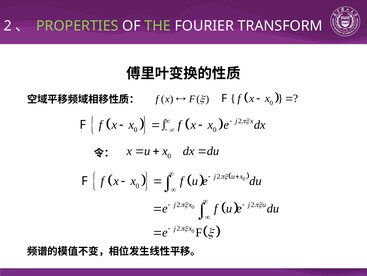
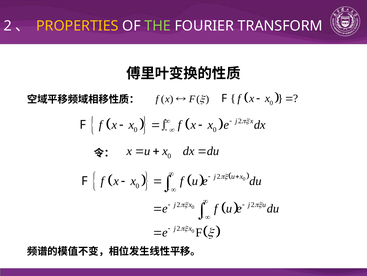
PROPERTIES colour: light green -> yellow
